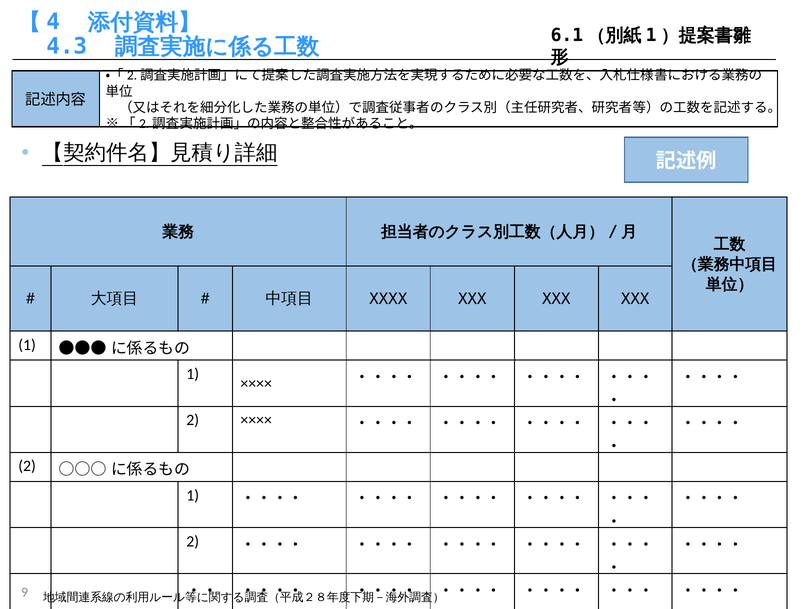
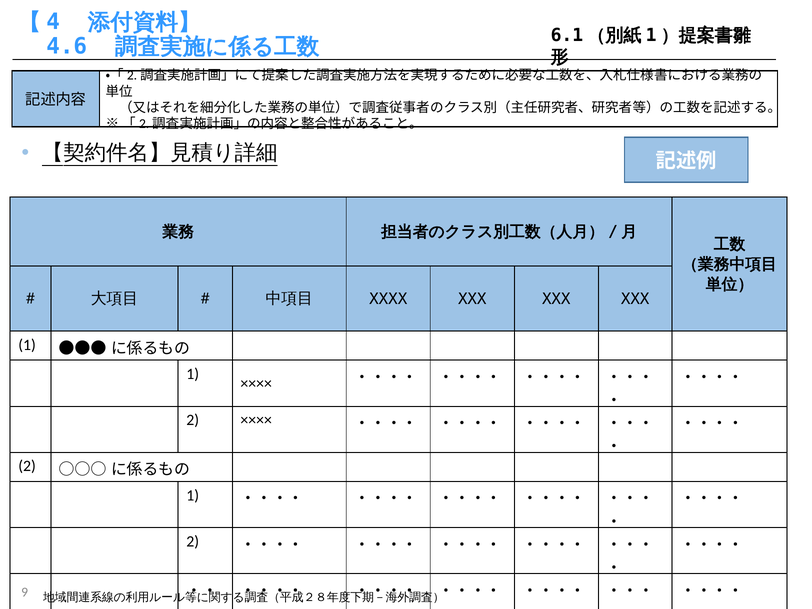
4.3: 4.3 -> 4.6
